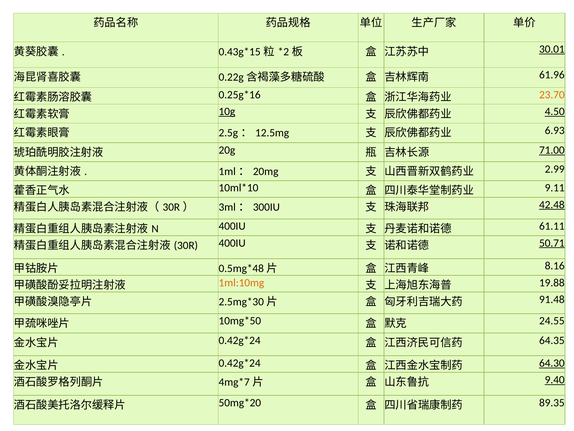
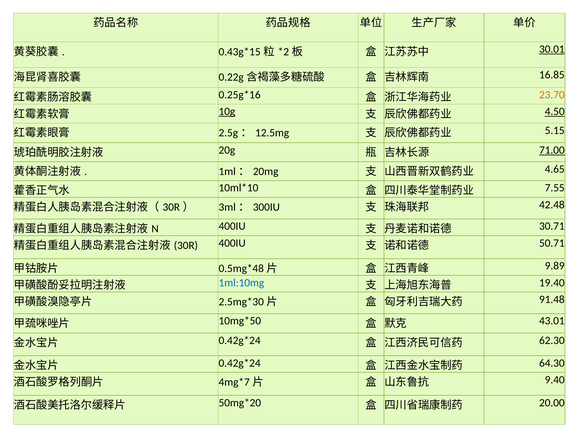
61.96: 61.96 -> 16.85
6.93: 6.93 -> 5.15
2.99: 2.99 -> 4.65
9.11: 9.11 -> 7.55
42.48 underline: present -> none
61.11: 61.11 -> 30.71
50.71 underline: present -> none
8.16: 8.16 -> 9.89
1ml:10mg colour: orange -> blue
19.88: 19.88 -> 19.40
24.55: 24.55 -> 43.01
64.35: 64.35 -> 62.30
64.30 underline: present -> none
9.40 underline: present -> none
89.35: 89.35 -> 20.00
